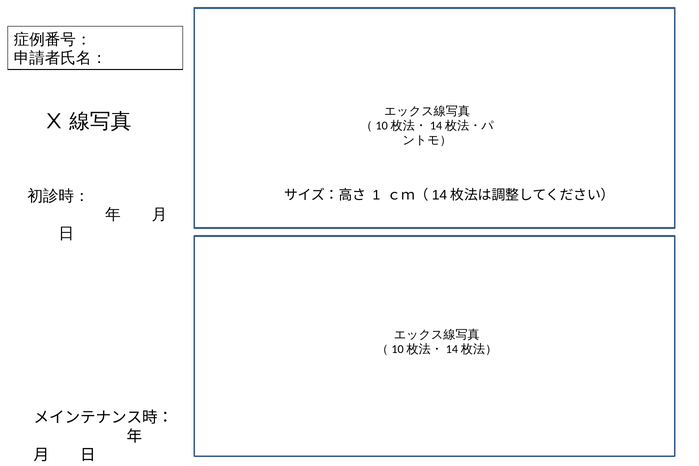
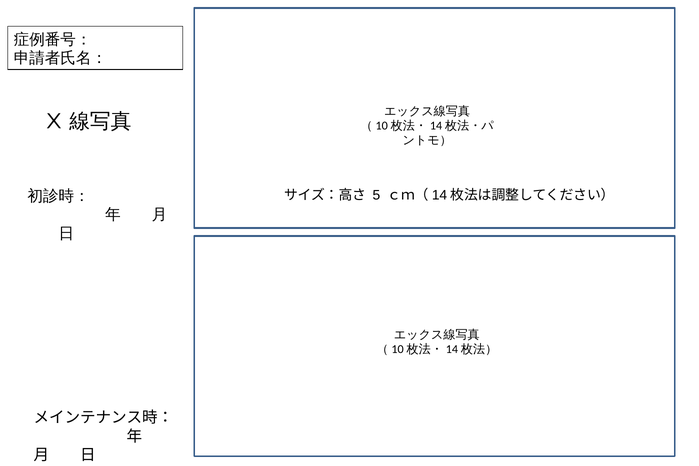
1: 1 -> 5
